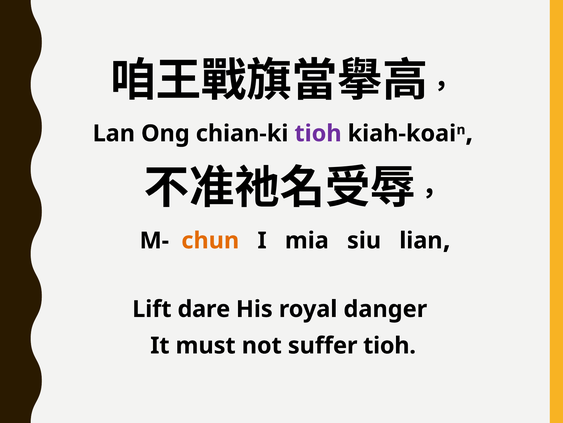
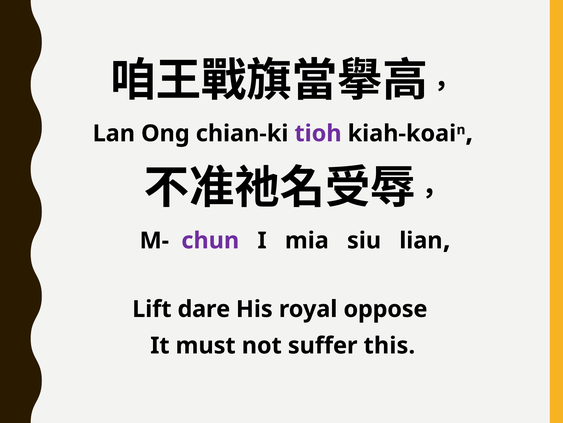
chun colour: orange -> purple
danger: danger -> oppose
suffer tioh: tioh -> this
